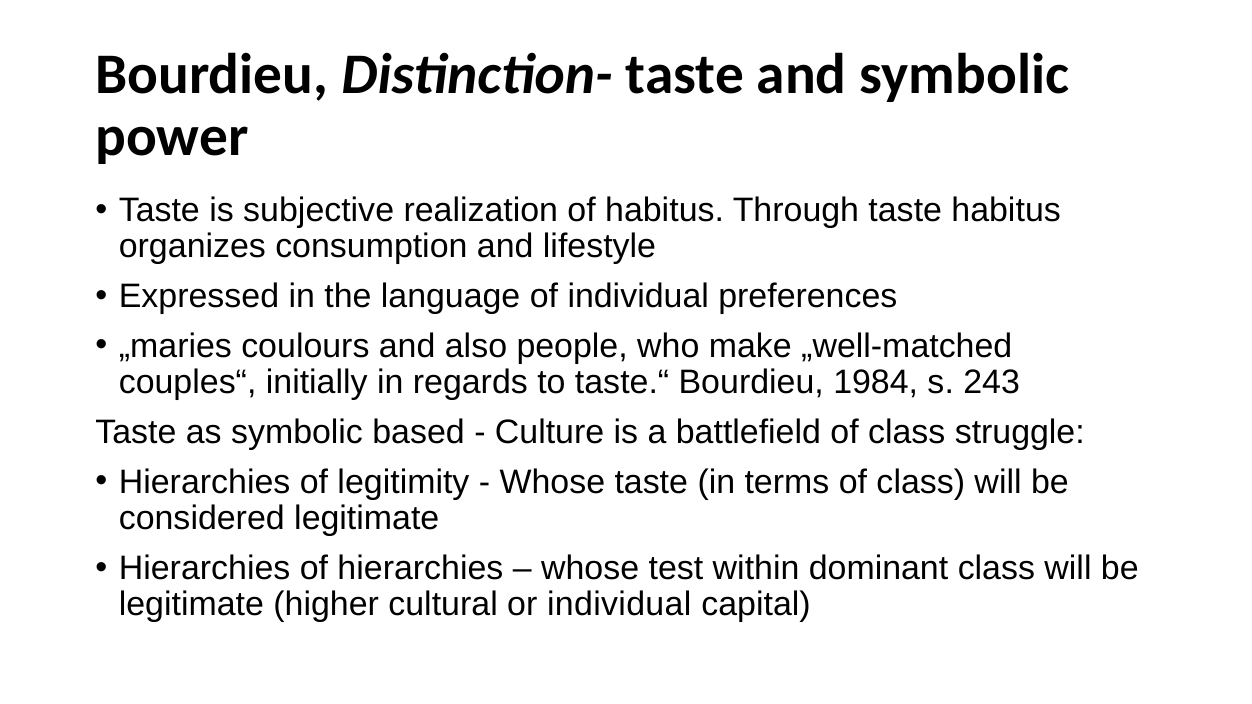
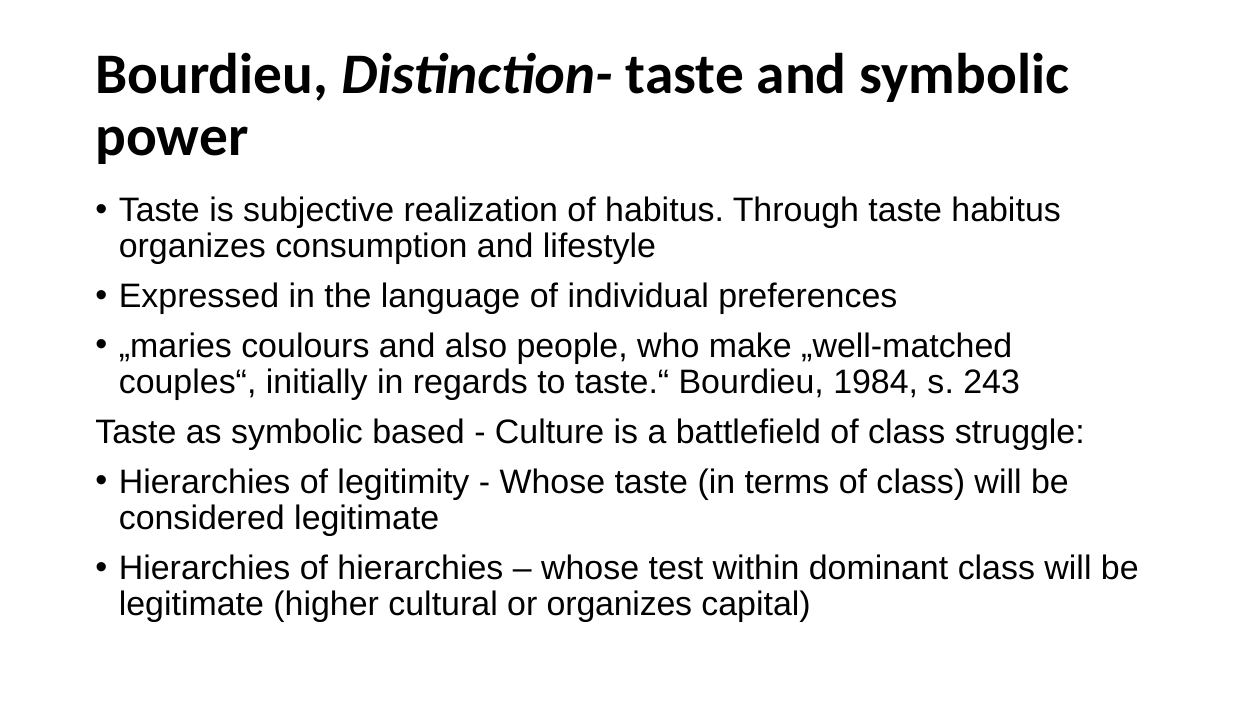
or individual: individual -> organizes
